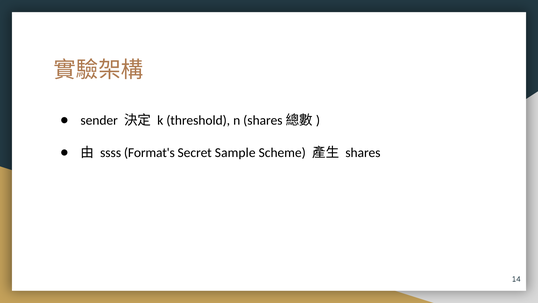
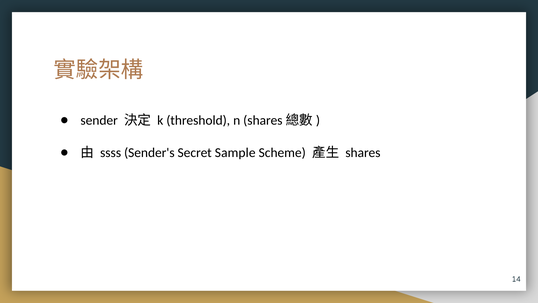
Format's: Format's -> Sender's
